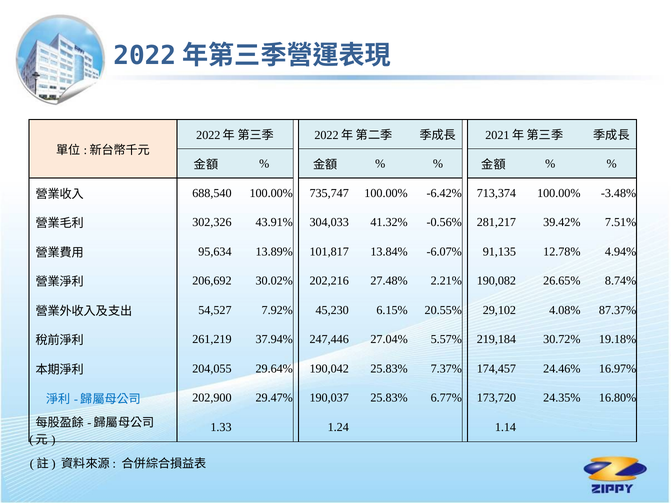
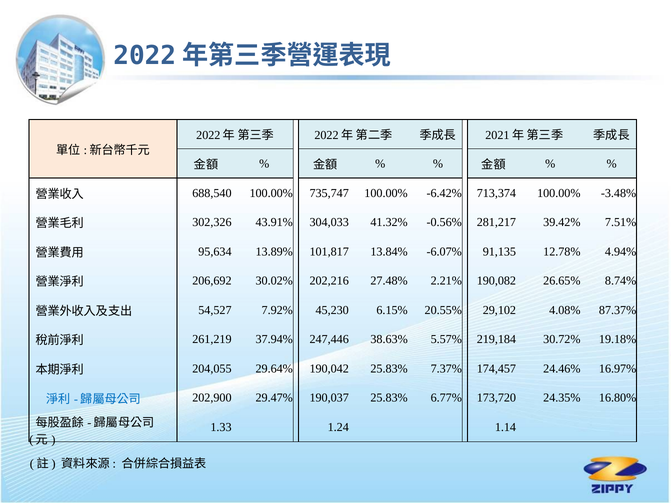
27.04%: 27.04% -> 38.63%
